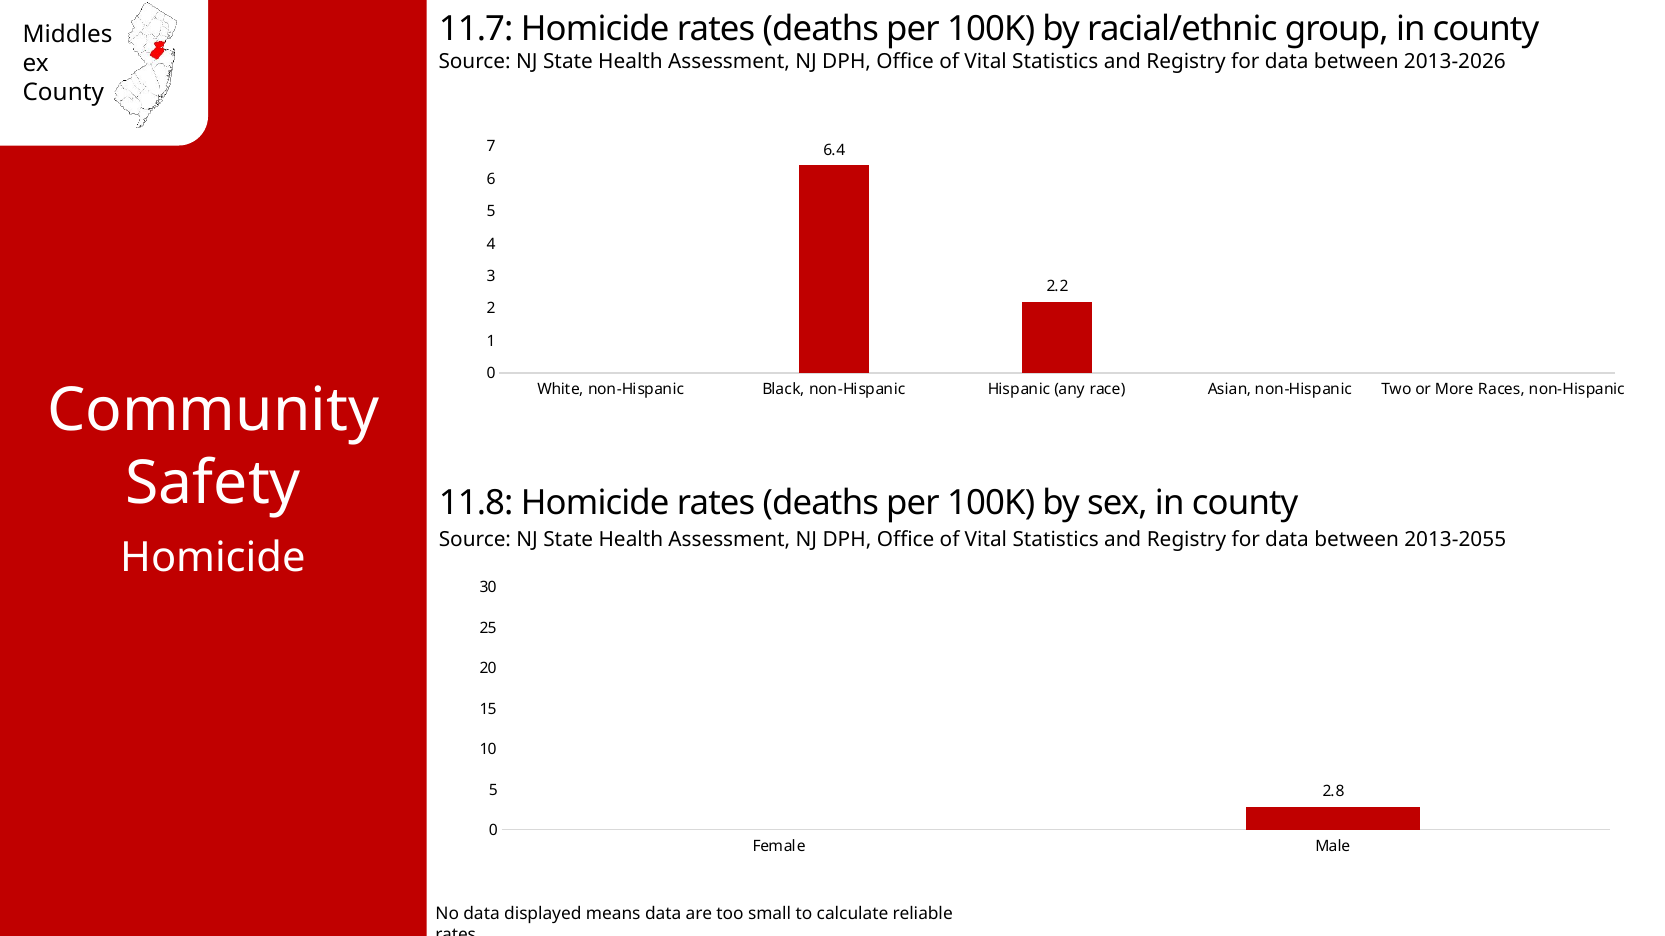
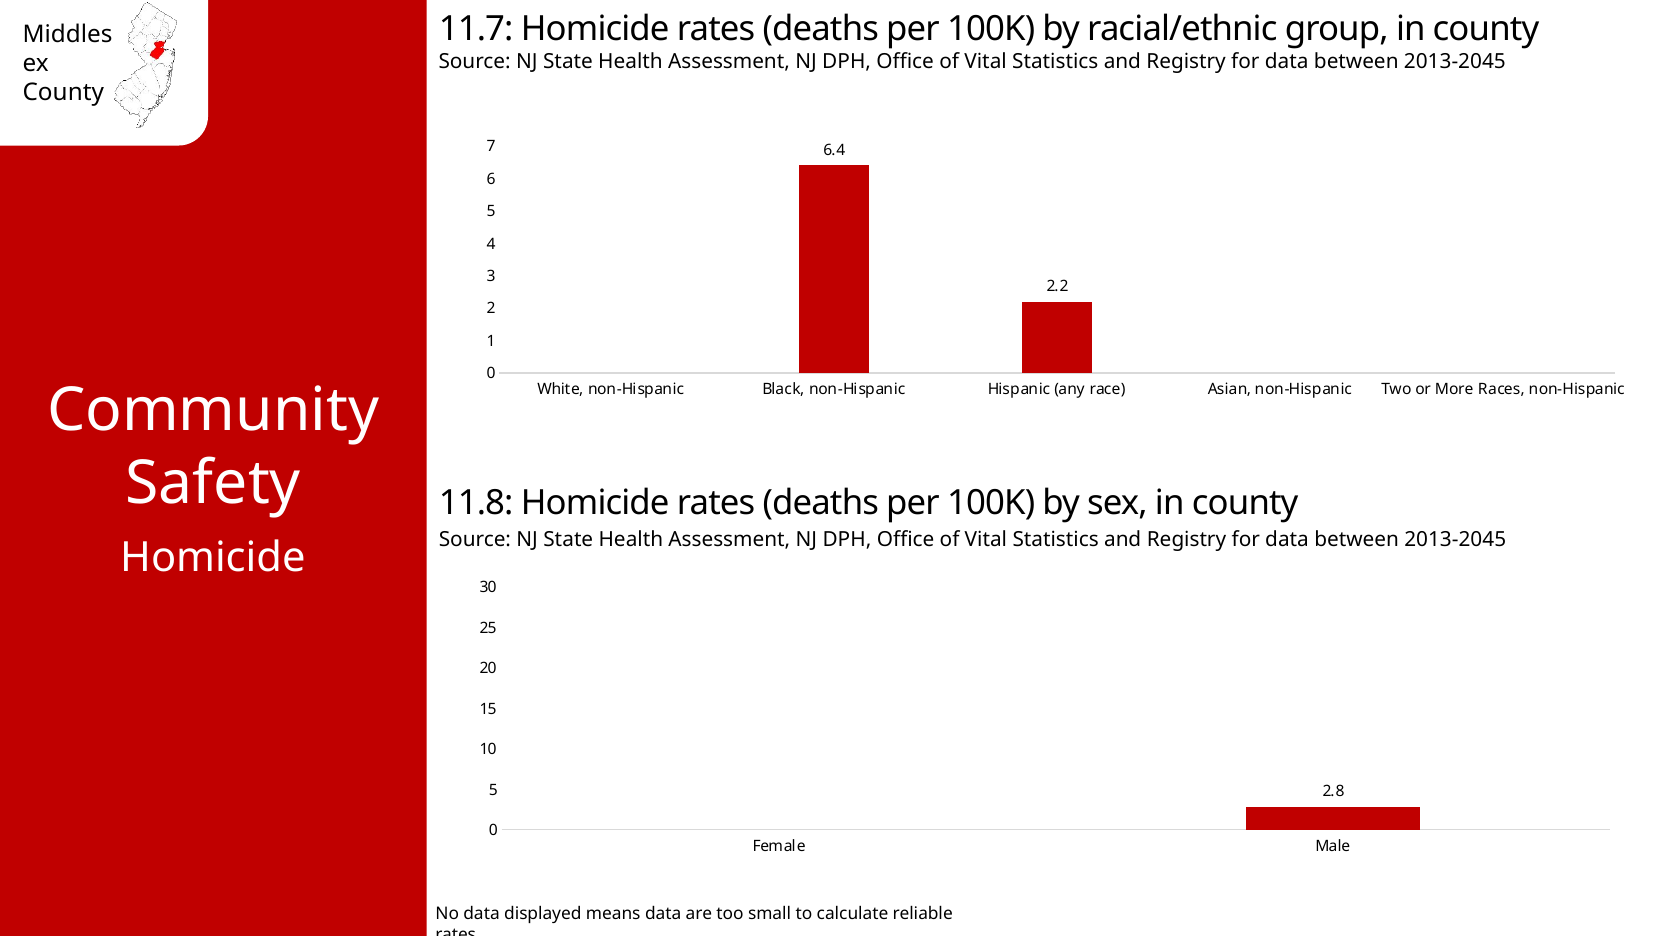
2013-2026 at (1455, 62): 2013-2026 -> 2013-2045
2013-2055 at (1455, 540): 2013-2055 -> 2013-2045
